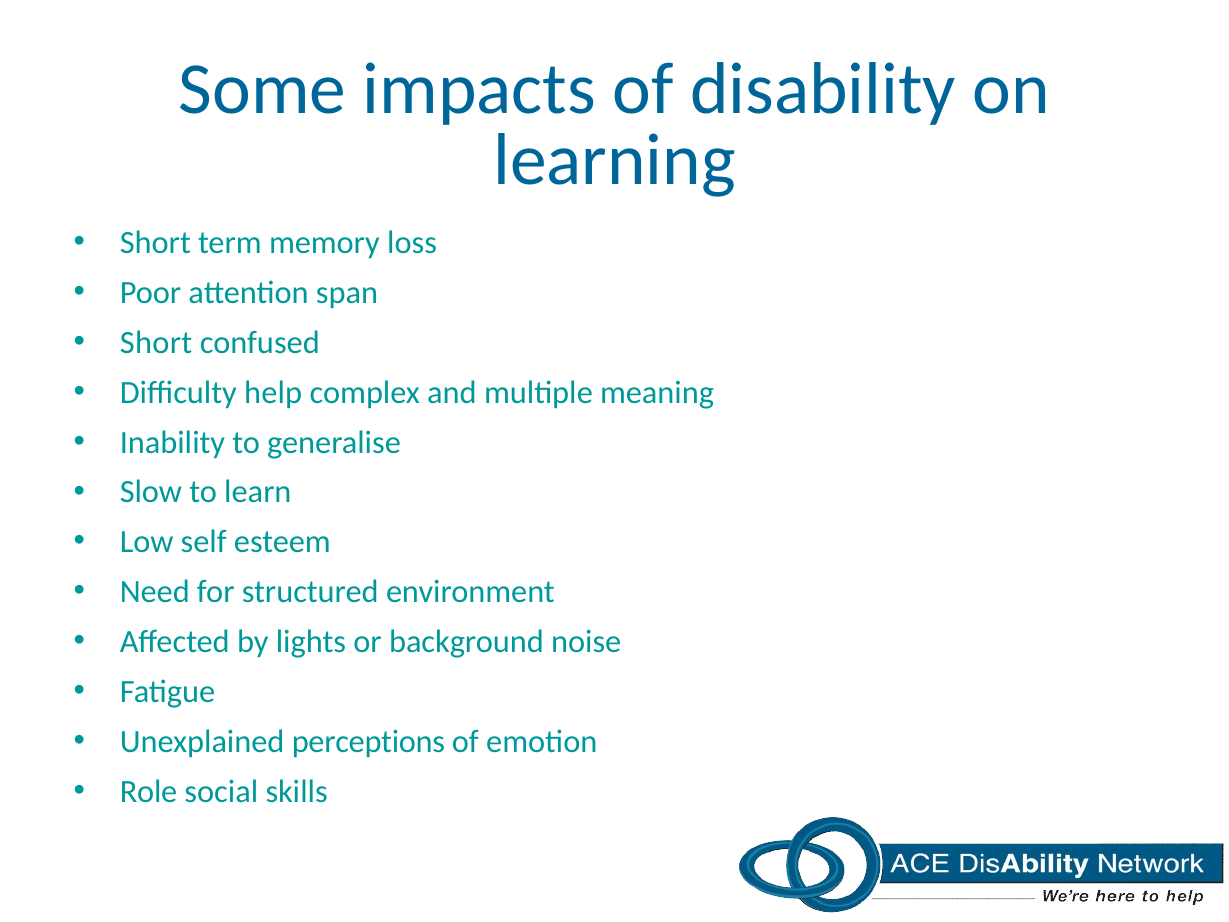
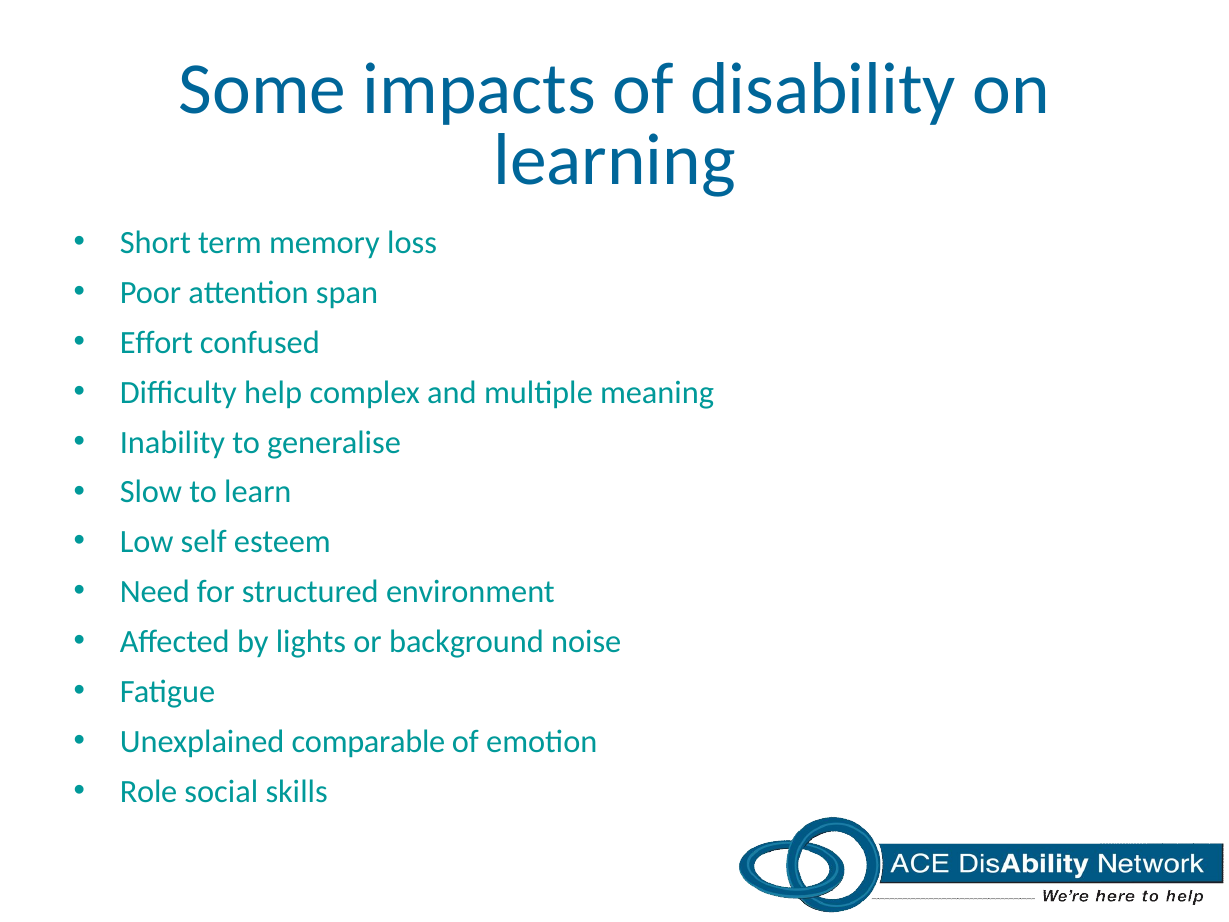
Short at (156, 343): Short -> Effort
perceptions: perceptions -> comparable
